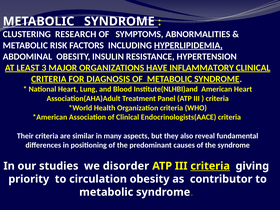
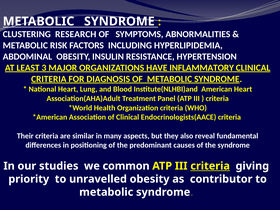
HYPERLIPIDEMIA underline: present -> none
disorder: disorder -> common
circulation: circulation -> unravelled
